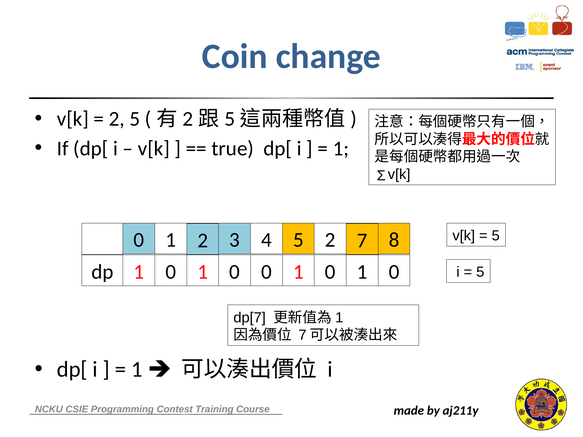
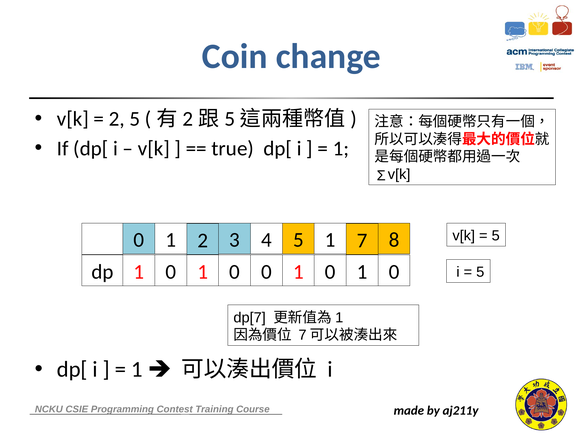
2 at (330, 240): 2 -> 1
